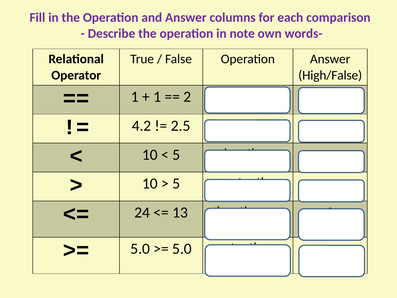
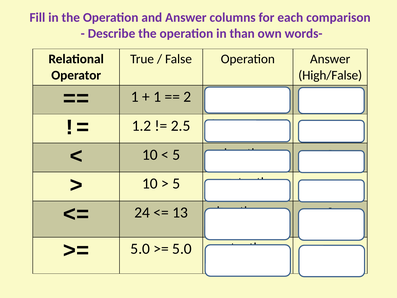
in note: note -> than
4.2: 4.2 -> 1.2
